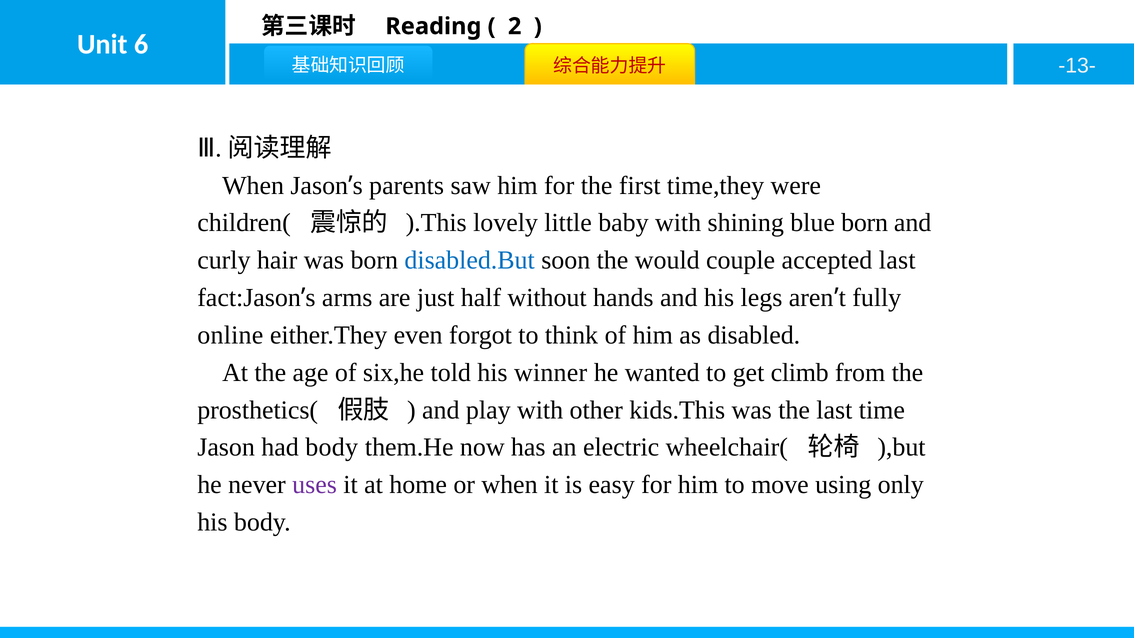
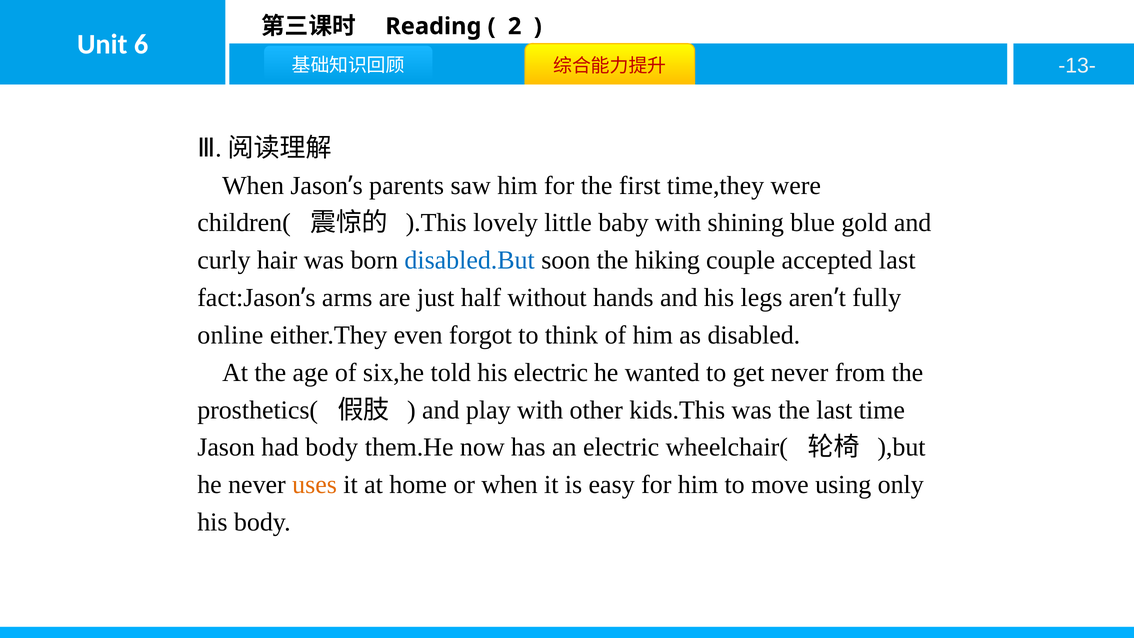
blue born: born -> gold
would: would -> hiking
his winner: winner -> electric
get climb: climb -> never
uses colour: purple -> orange
